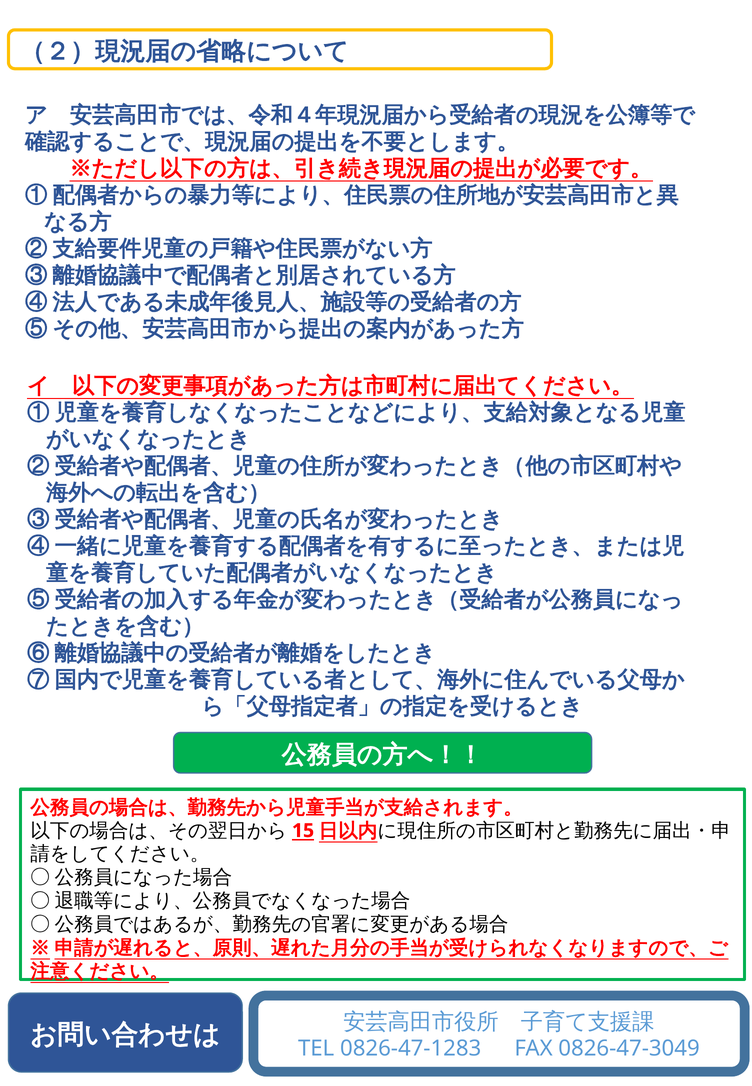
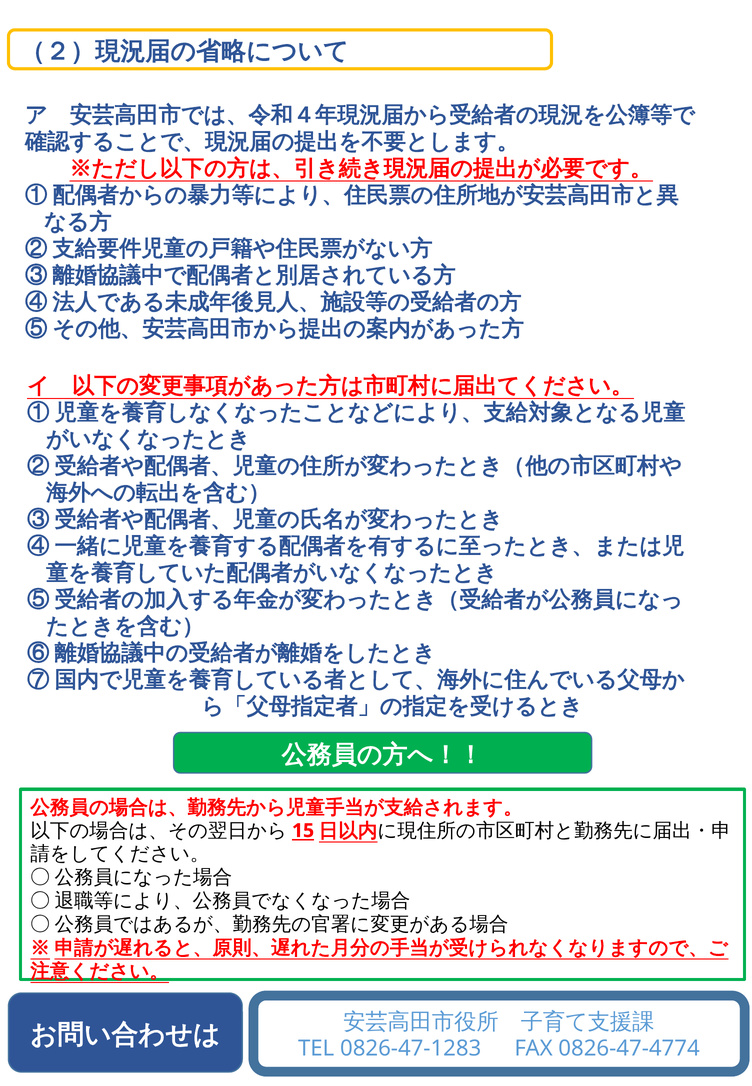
0826-47-3049: 0826-47-3049 -> 0826-47-4774
